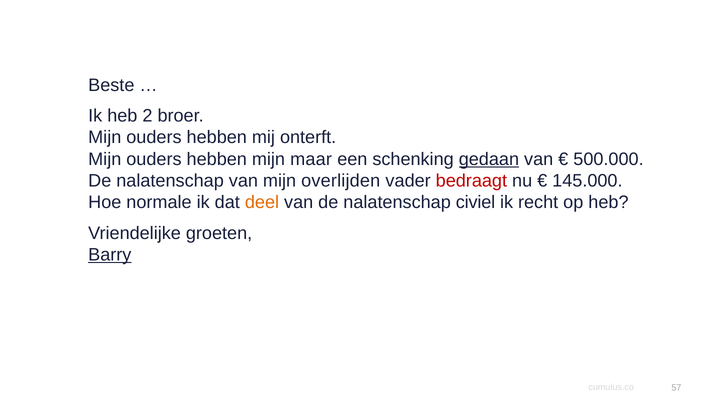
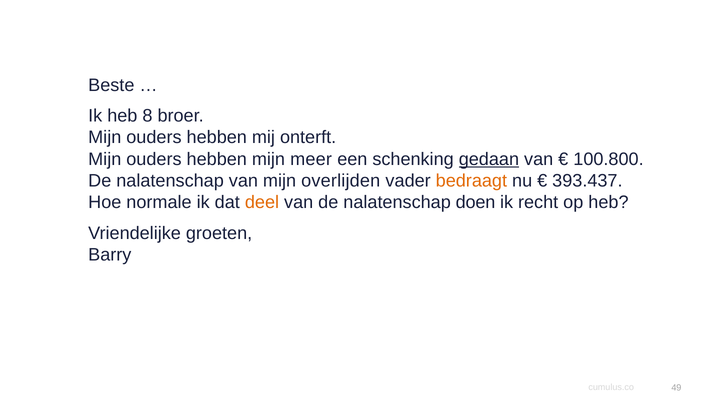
2: 2 -> 8
maar: maar -> meer
500.000: 500.000 -> 100.800
bedraagt colour: red -> orange
145.000: 145.000 -> 393.437
civiel: civiel -> doen
Barry underline: present -> none
57: 57 -> 49
